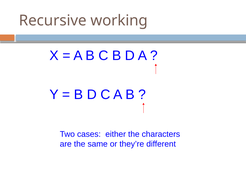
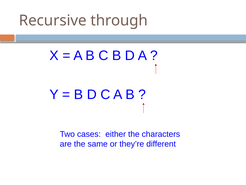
working: working -> through
